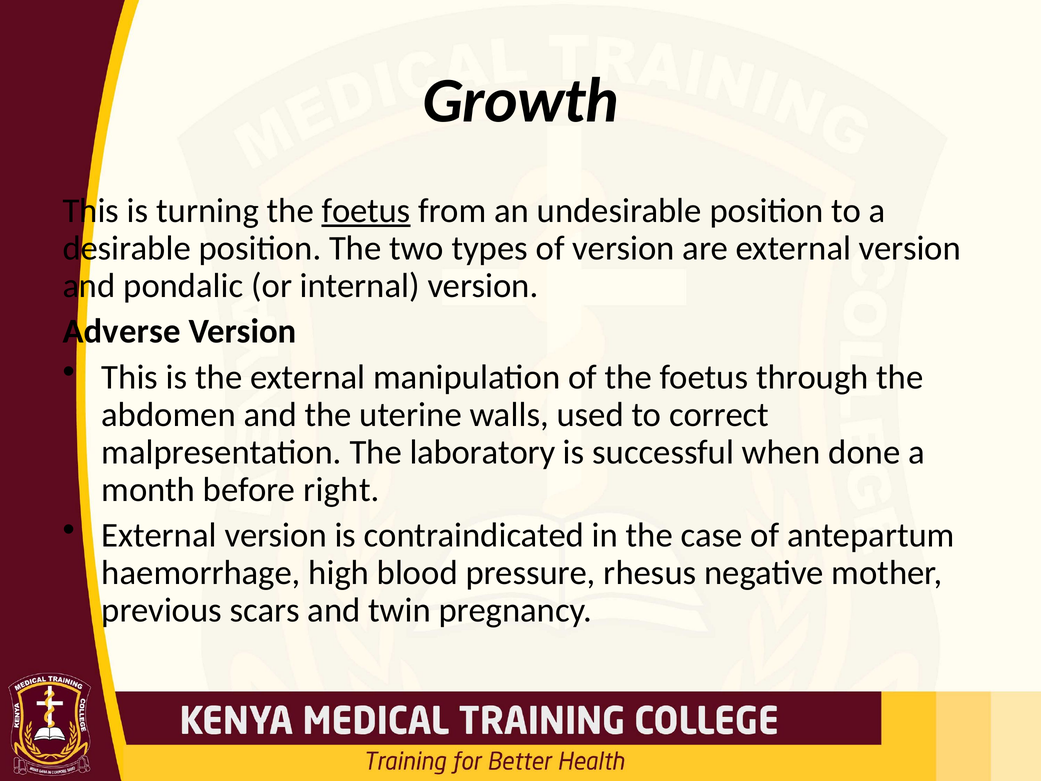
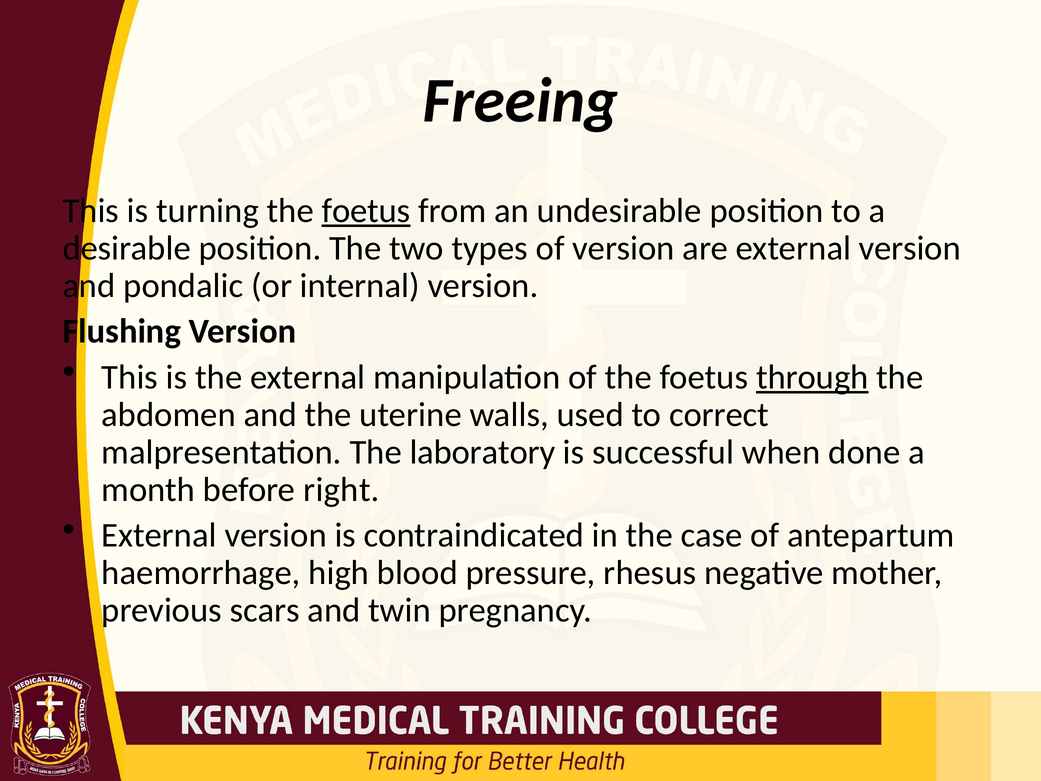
Growth: Growth -> Freeing
Adverse: Adverse -> Flushing
through underline: none -> present
